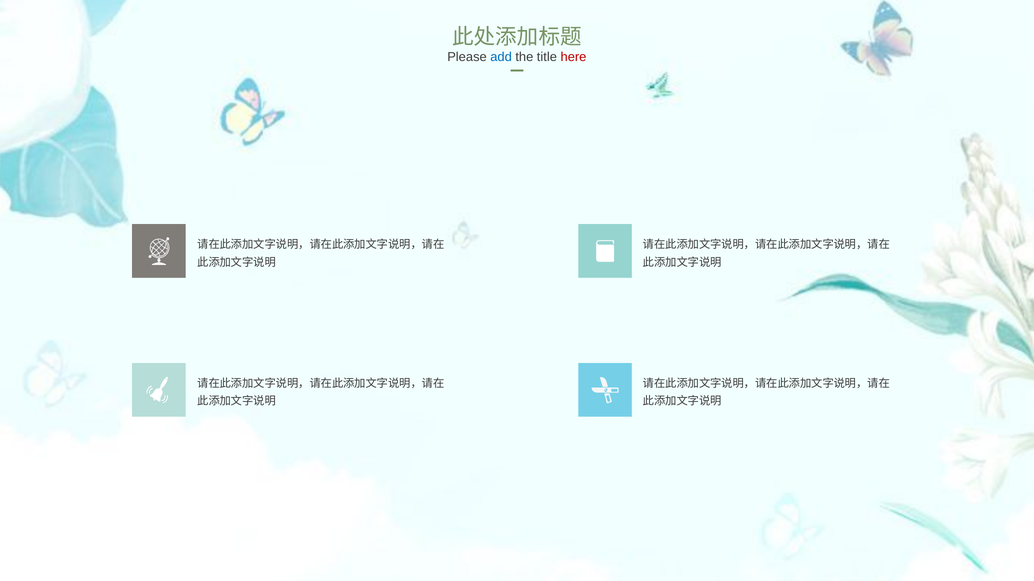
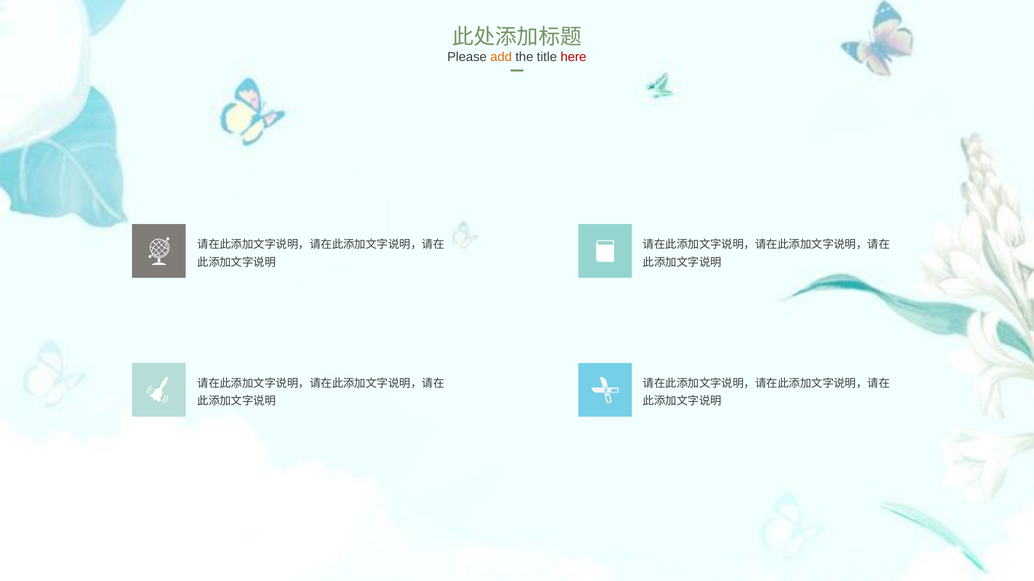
add colour: blue -> orange
